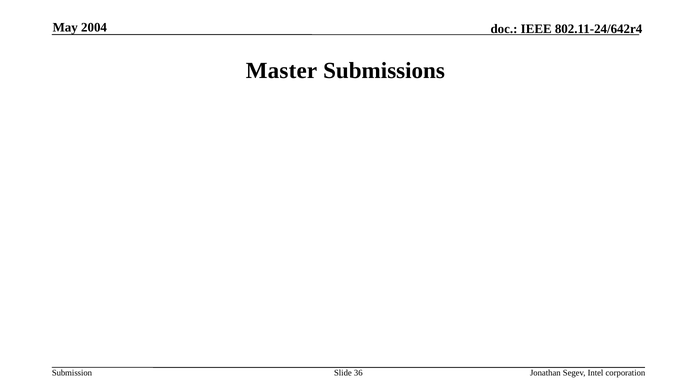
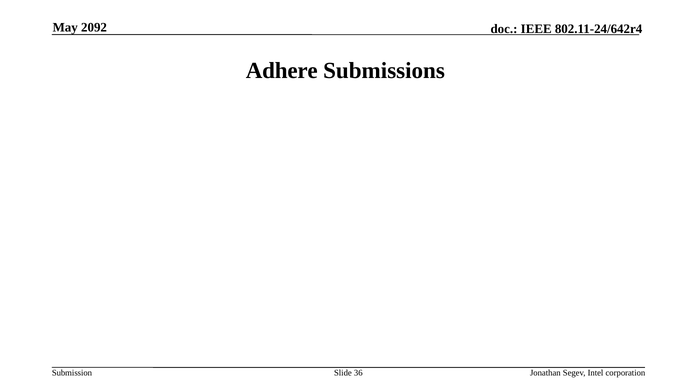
2004: 2004 -> 2092
Master: Master -> Adhere
